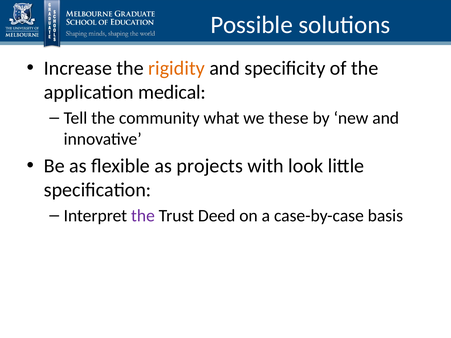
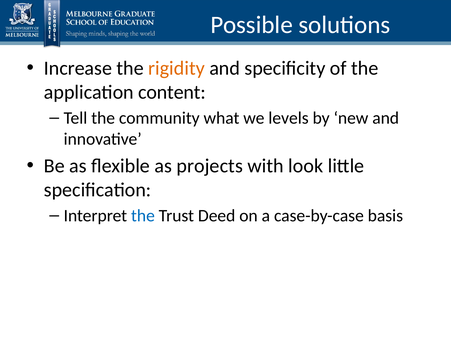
medical: medical -> content
these: these -> levels
the at (143, 216) colour: purple -> blue
